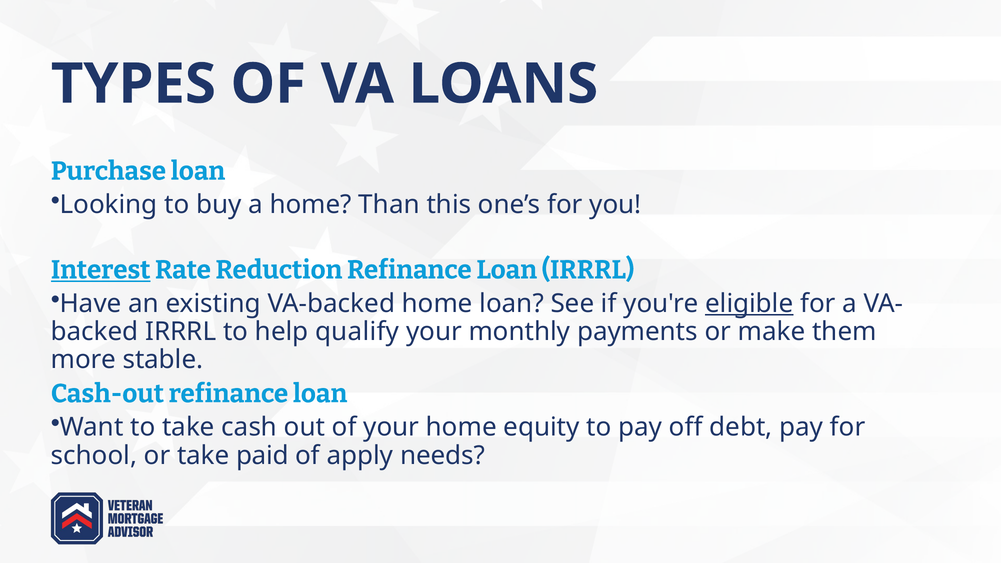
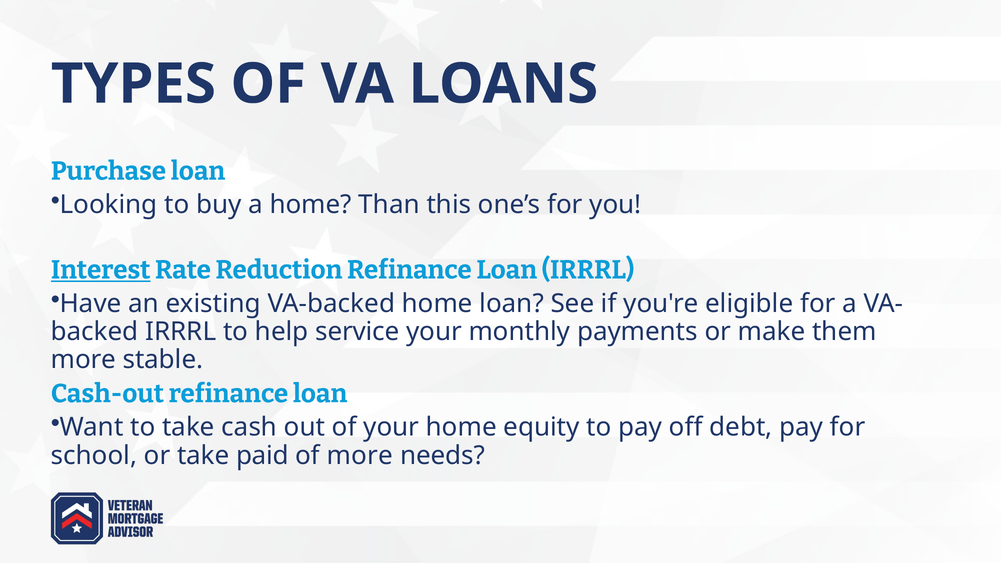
eligible underline: present -> none
qualify: qualify -> service
of apply: apply -> more
